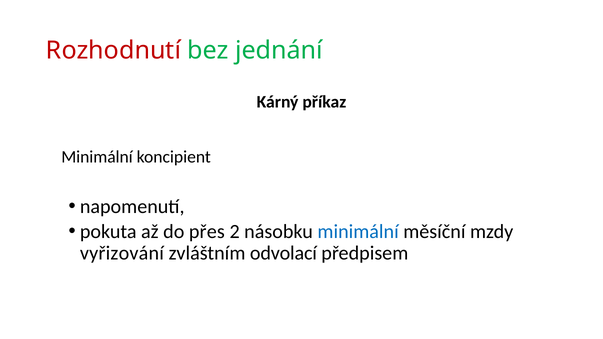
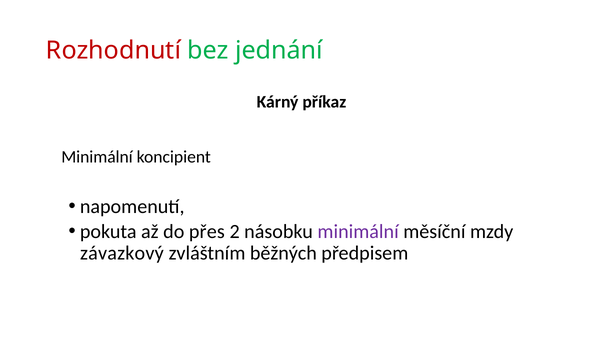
minimální at (358, 232) colour: blue -> purple
vyřizování: vyřizování -> závazkový
odvolací: odvolací -> běžných
